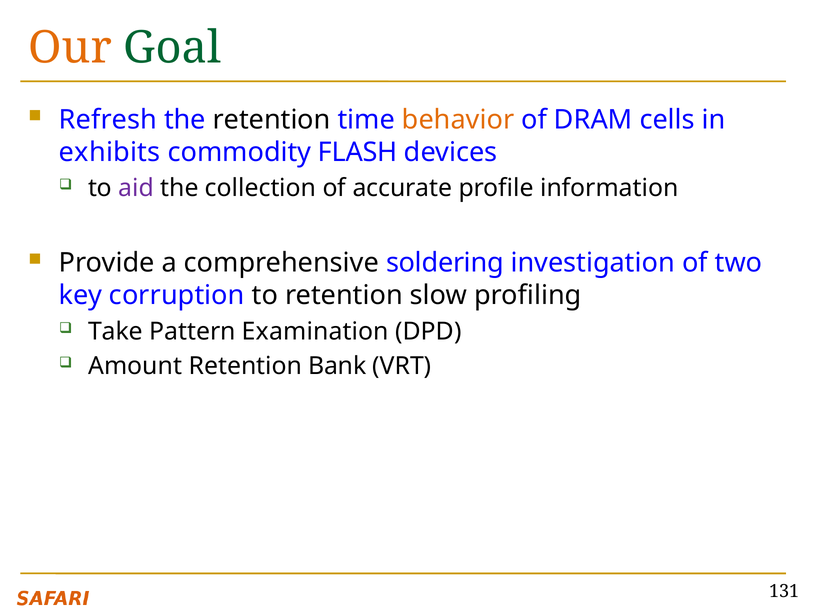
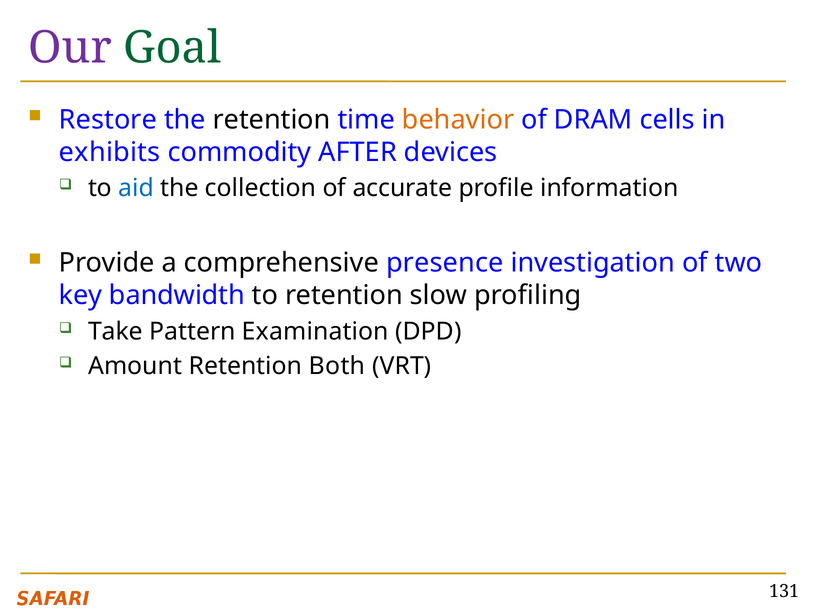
Our colour: orange -> purple
Refresh: Refresh -> Restore
FLASH: FLASH -> AFTER
aid colour: purple -> blue
soldering: soldering -> presence
corruption: corruption -> bandwidth
Bank: Bank -> Both
